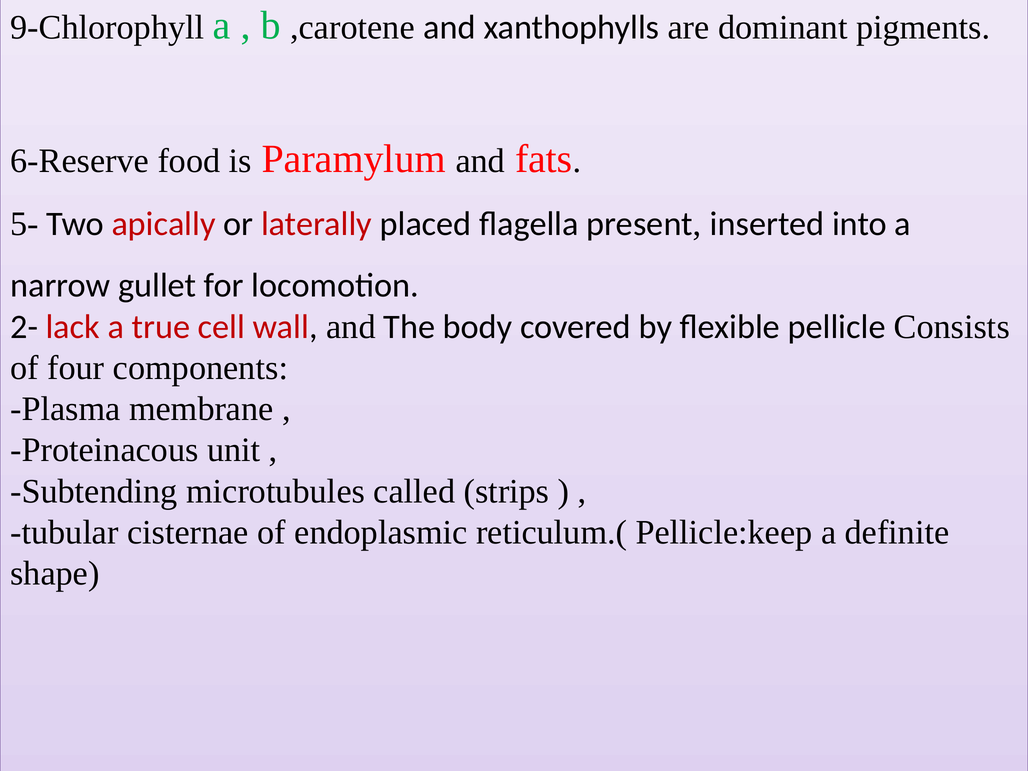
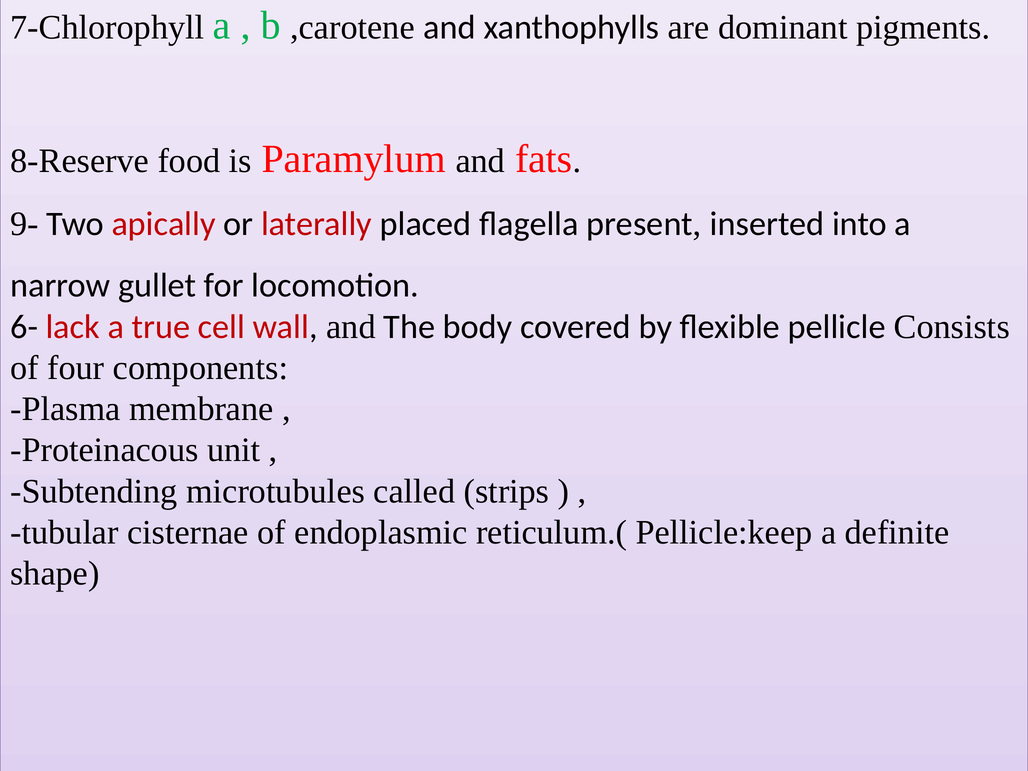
9-Chlorophyll: 9-Chlorophyll -> 7-Chlorophyll
6-Reserve: 6-Reserve -> 8-Reserve
5-: 5- -> 9-
2-: 2- -> 6-
